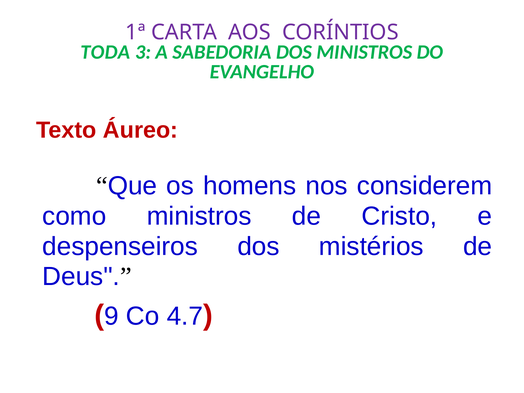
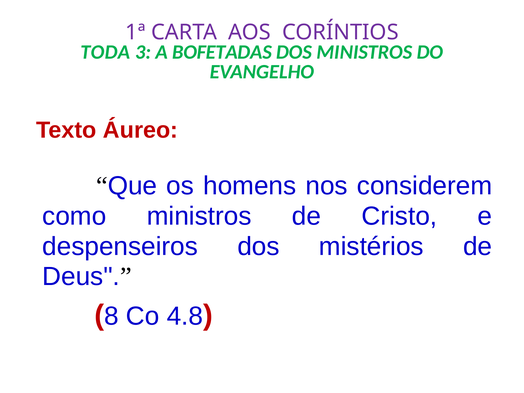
SABEDORIA: SABEDORIA -> BOFETADAS
9: 9 -> 8
4.7: 4.7 -> 4.8
